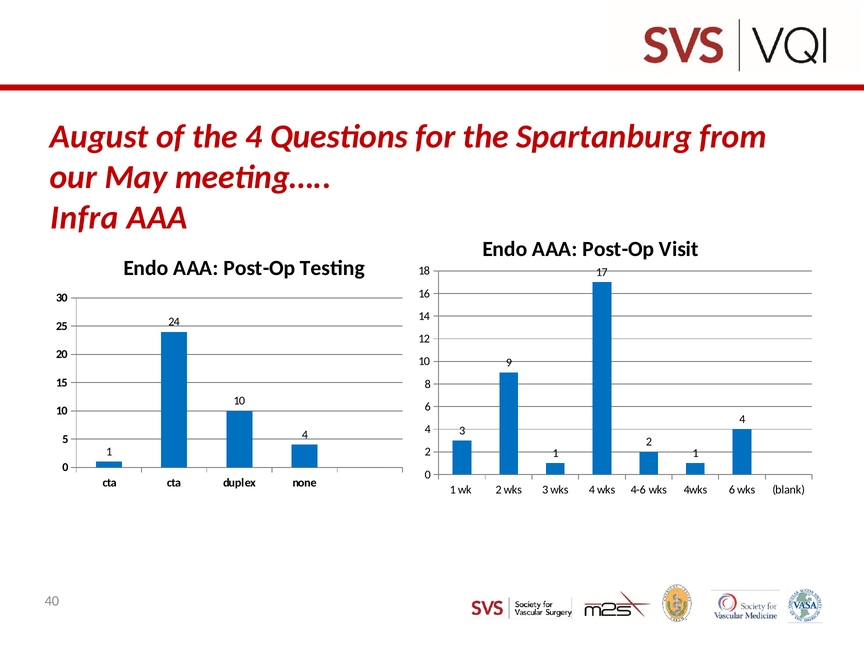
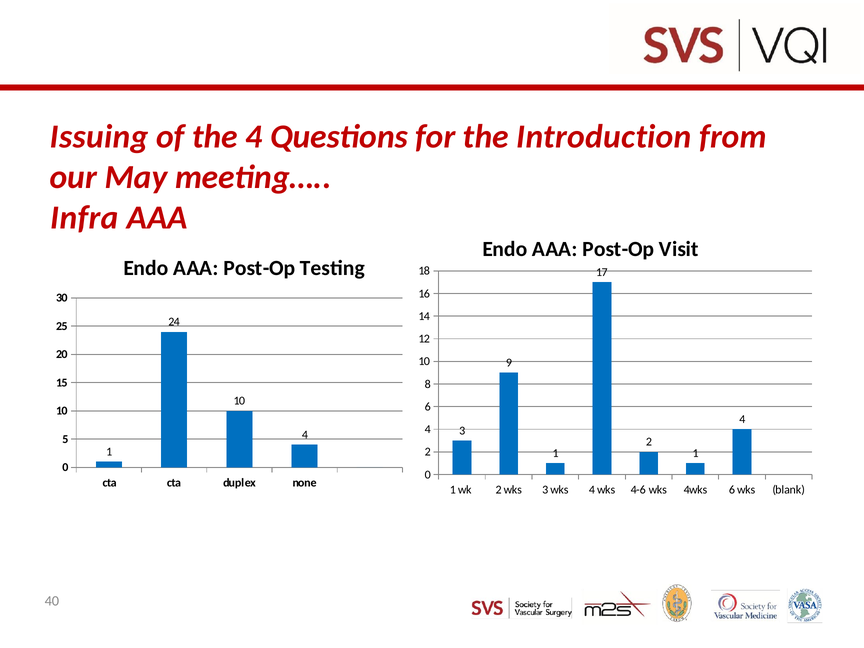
August: August -> Issuing
Spartanburg: Spartanburg -> Introduction
